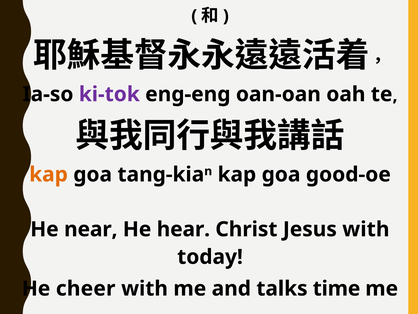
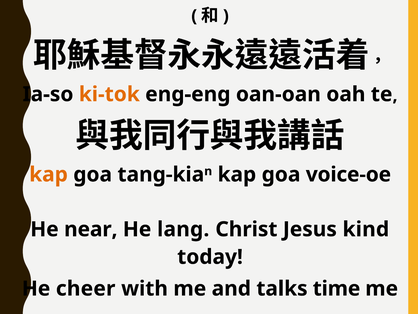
ki-tok colour: purple -> orange
good-oe: good-oe -> voice-oe
hear: hear -> lang
Jesus with: with -> kind
